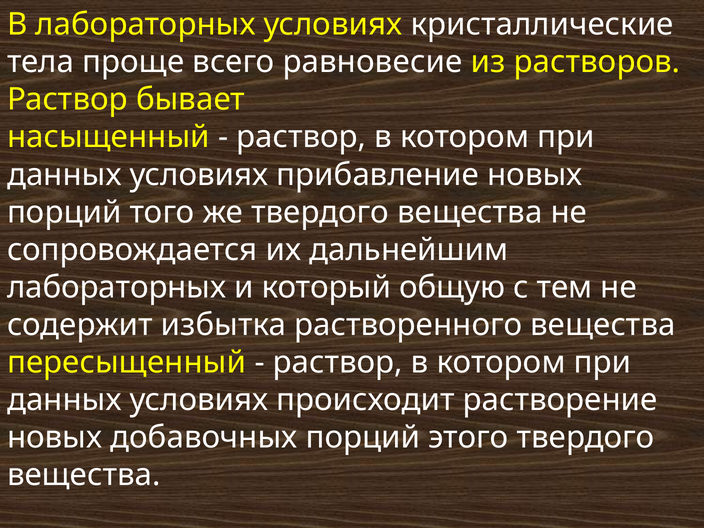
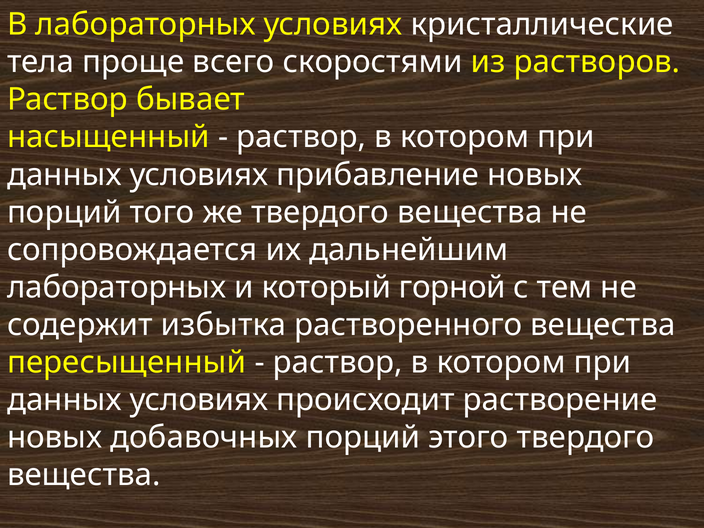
равновесие: равновесие -> скоростями
общую: общую -> горной
